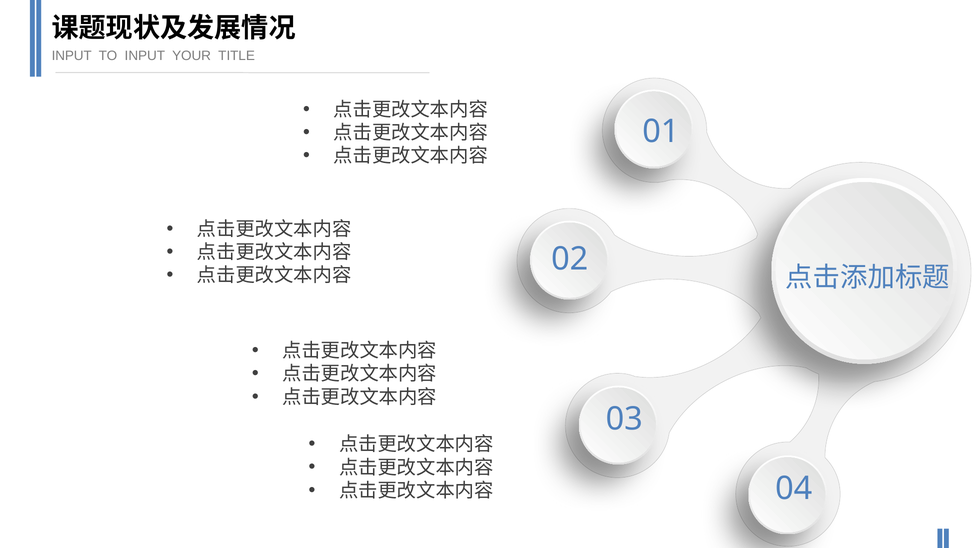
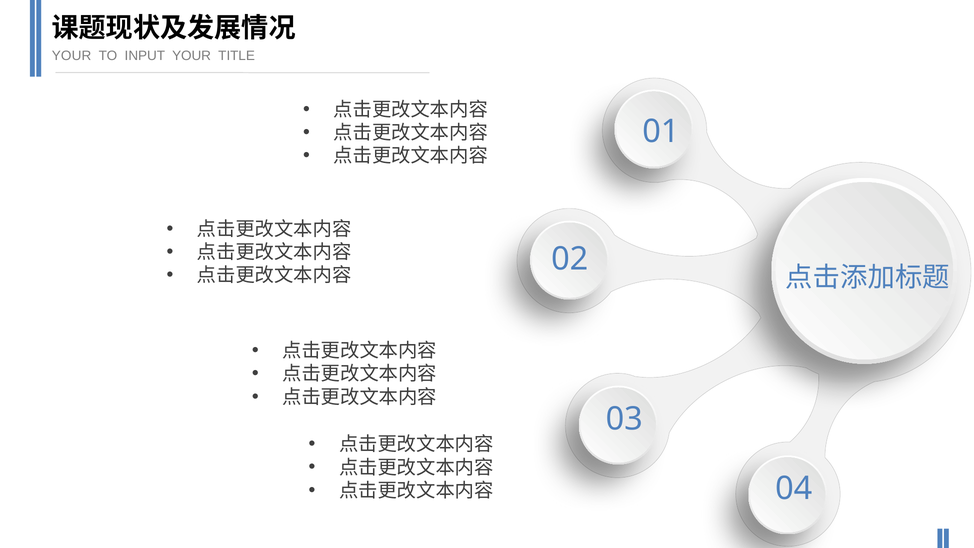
INPUT at (72, 56): INPUT -> YOUR
